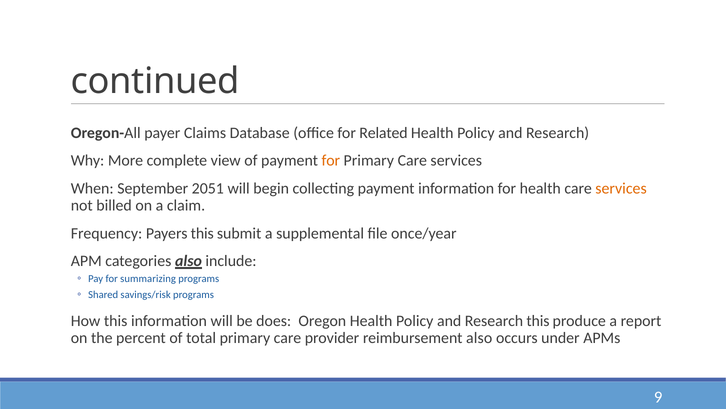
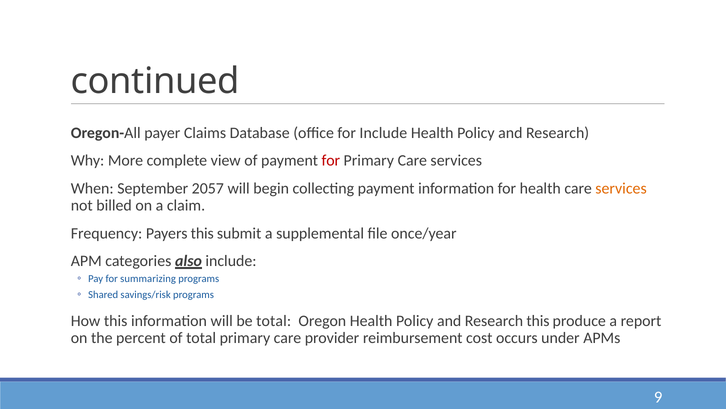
for Related: Related -> Include
for at (331, 160) colour: orange -> red
2051: 2051 -> 2057
be does: does -> total
reimbursement also: also -> cost
